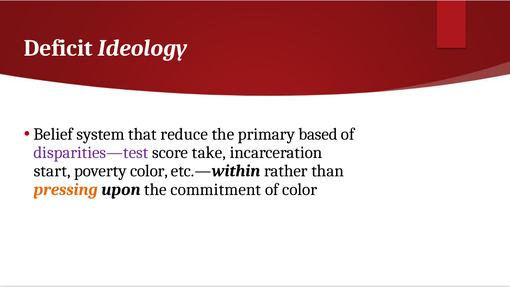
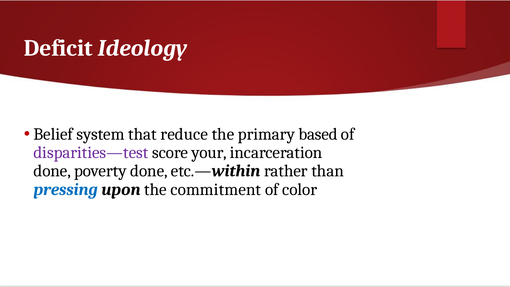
take: take -> your
start at (52, 171): start -> done
poverty color: color -> done
pressing colour: orange -> blue
